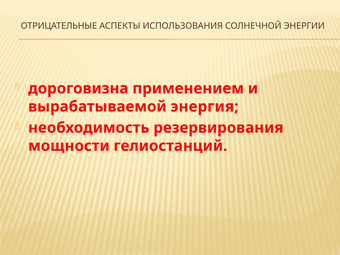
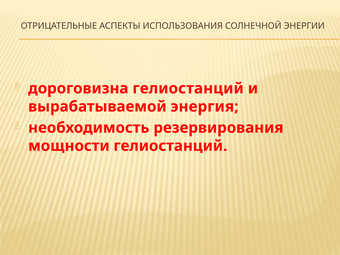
дороговизна применением: применением -> гелиостанций
